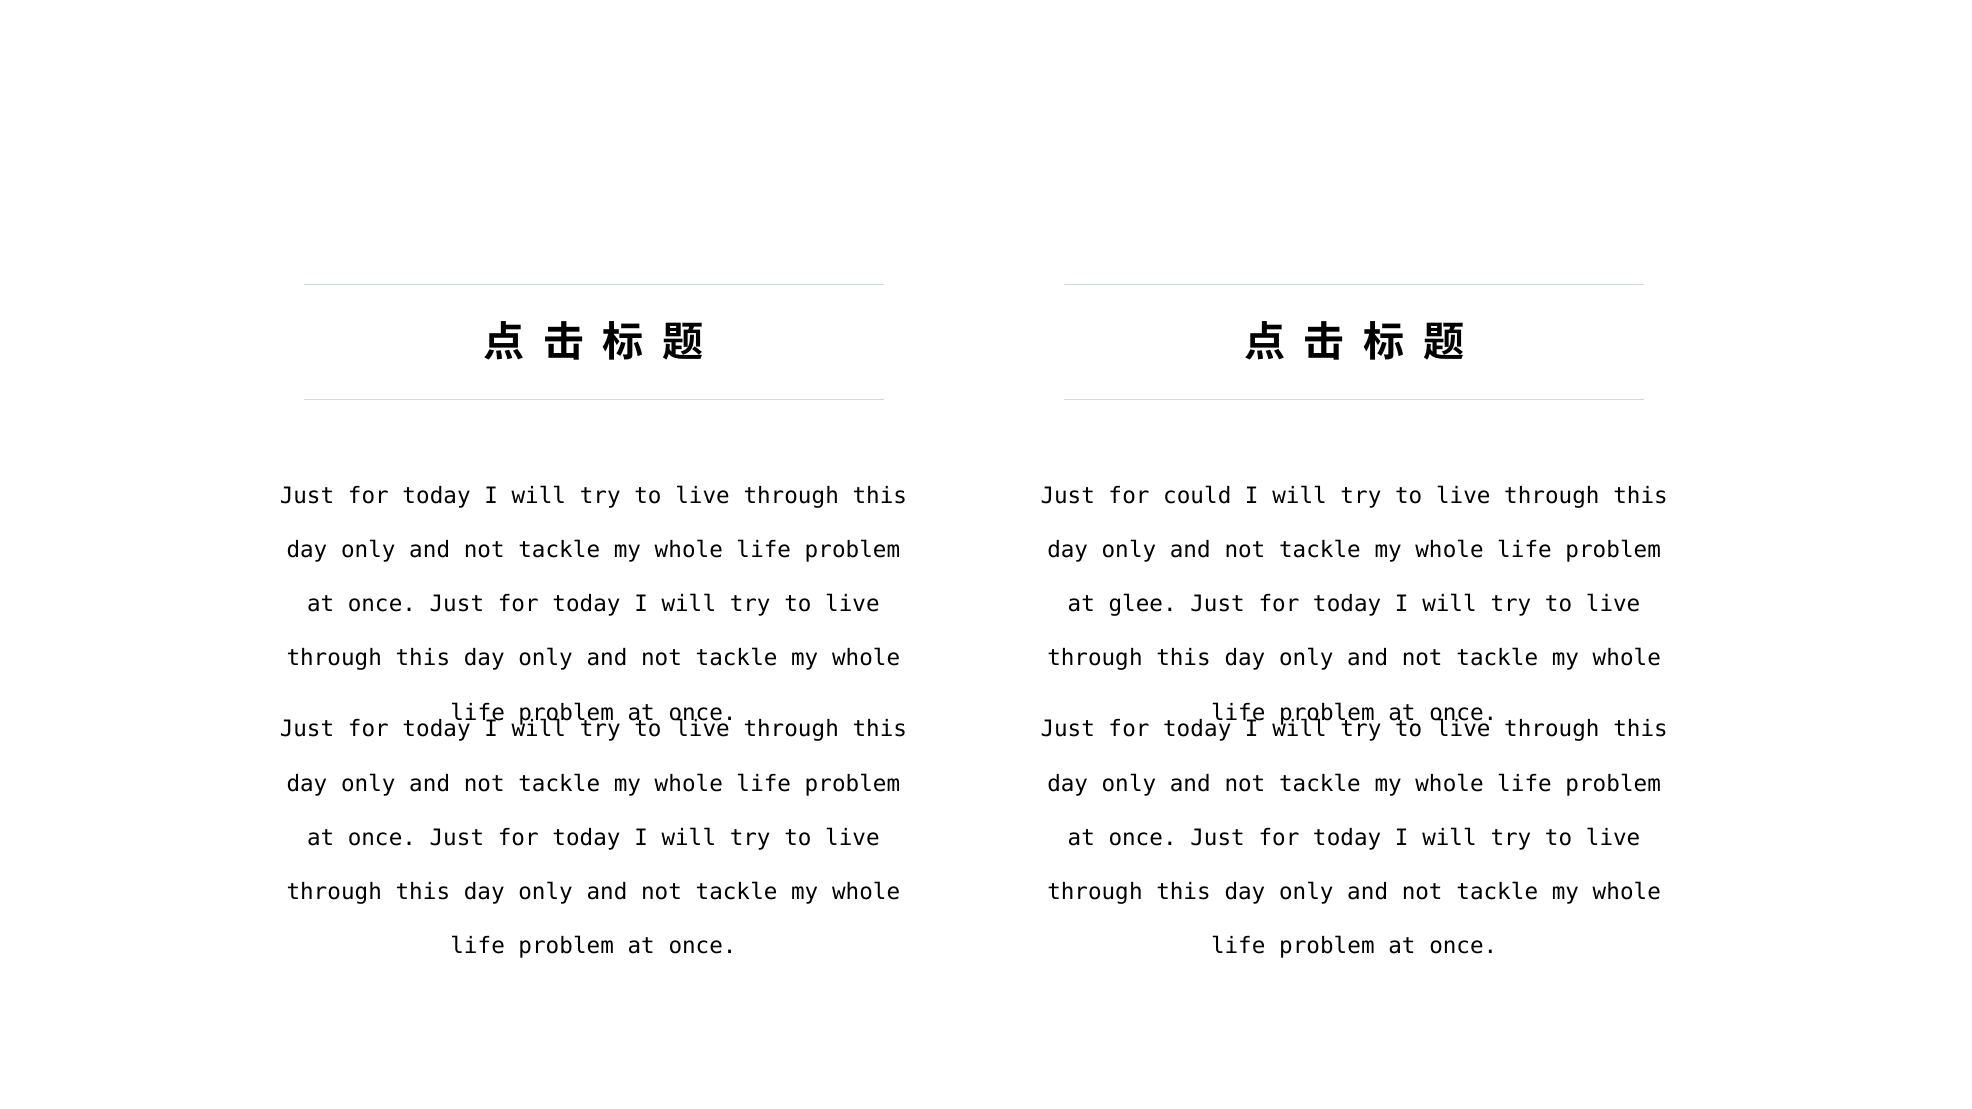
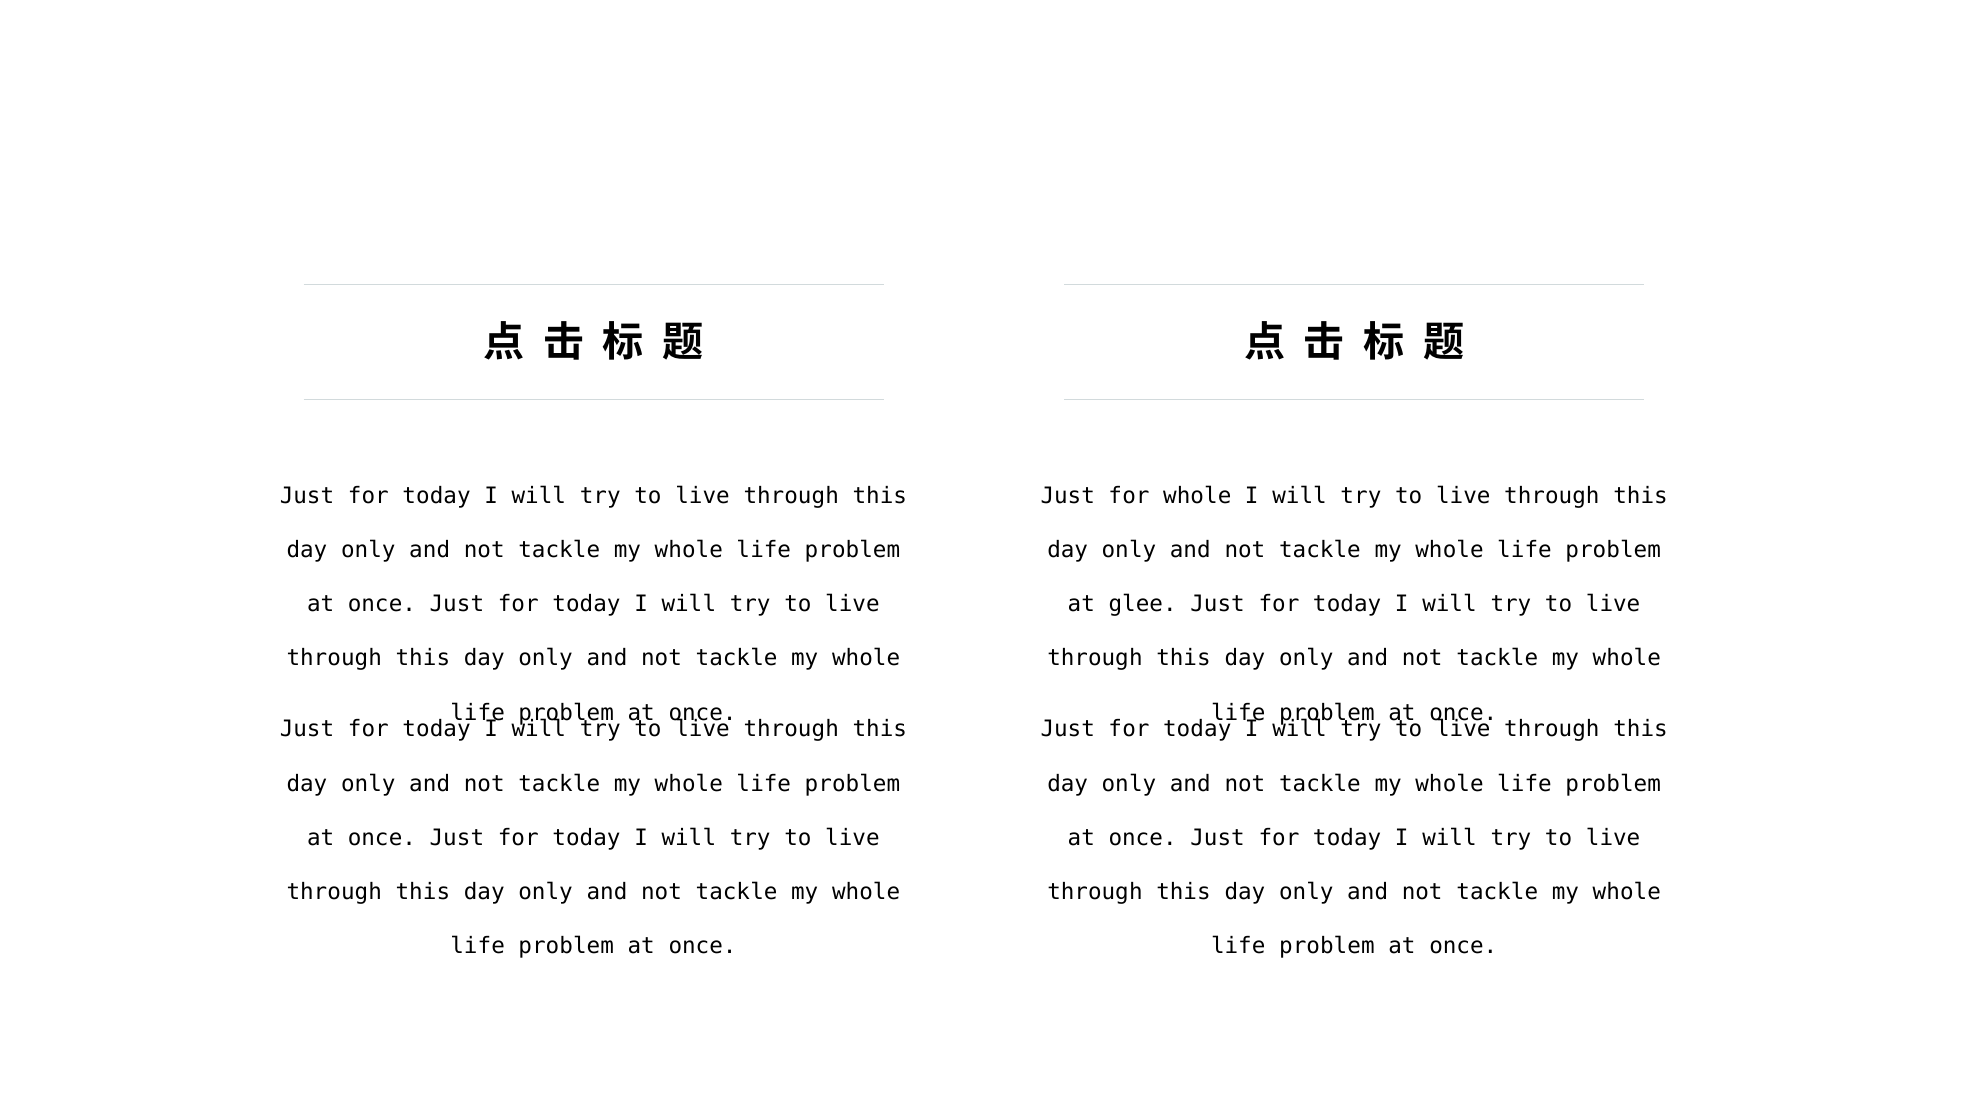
for could: could -> whole
